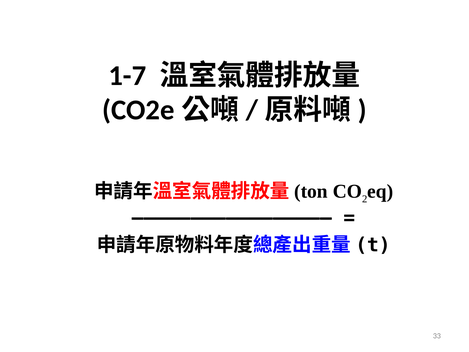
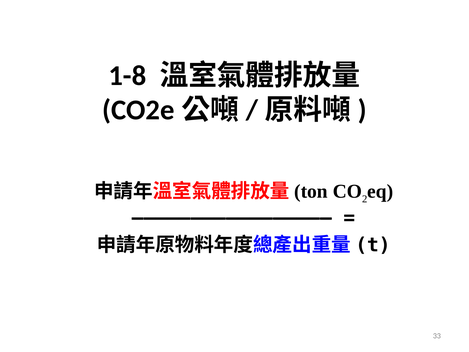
1-7: 1-7 -> 1-8
